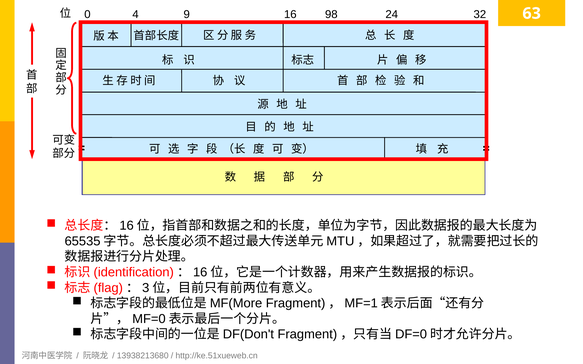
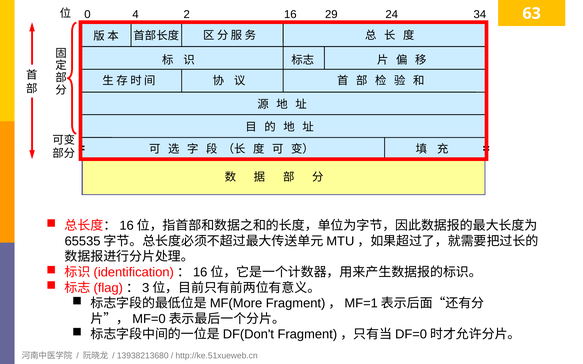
9: 9 -> 2
98: 98 -> 29
32: 32 -> 34
